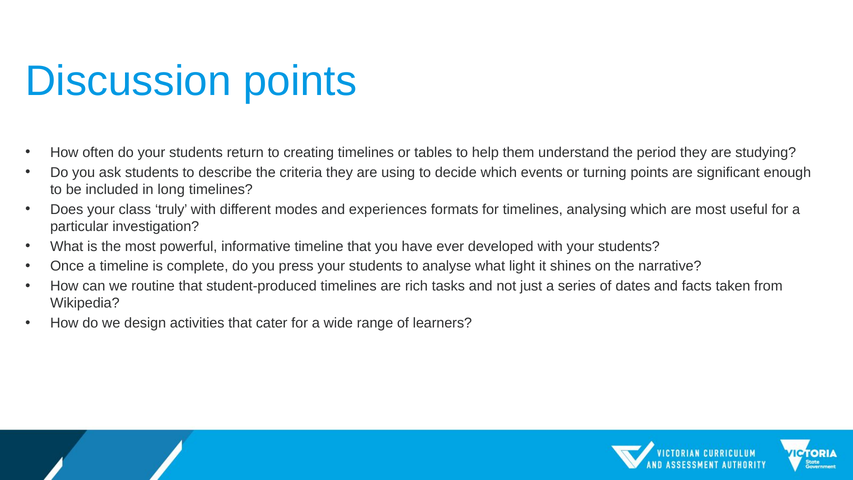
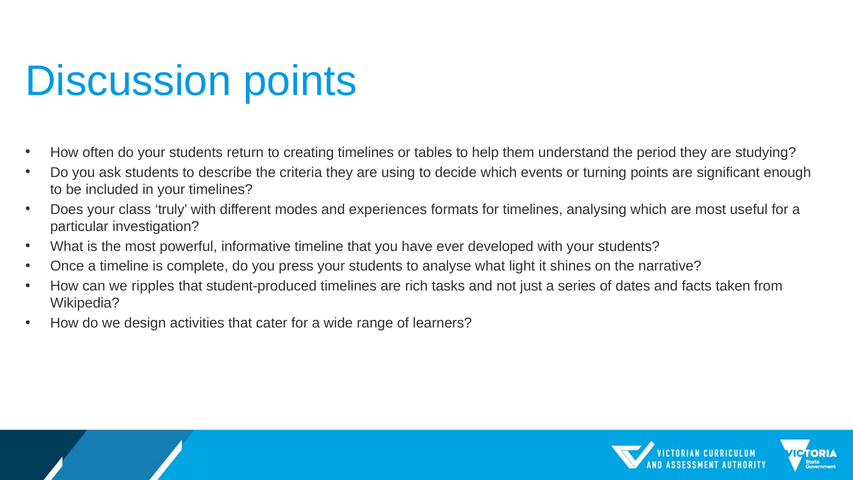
in long: long -> your
routine: routine -> ripples
